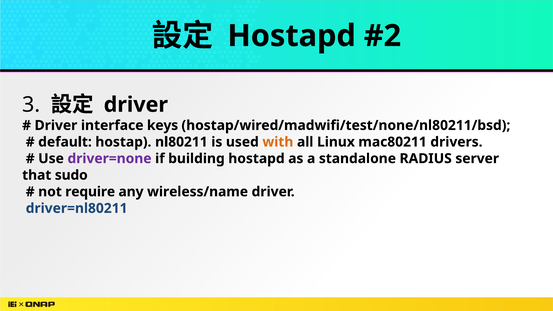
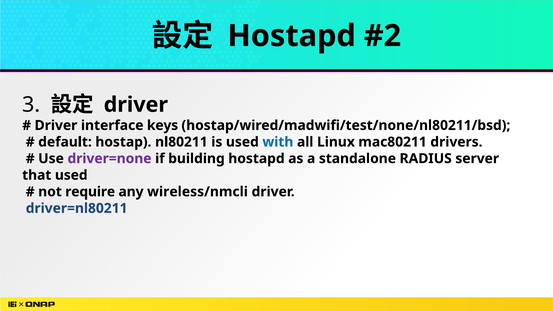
with colour: orange -> blue
that sudo: sudo -> used
wireless/name: wireless/name -> wireless/nmcli
